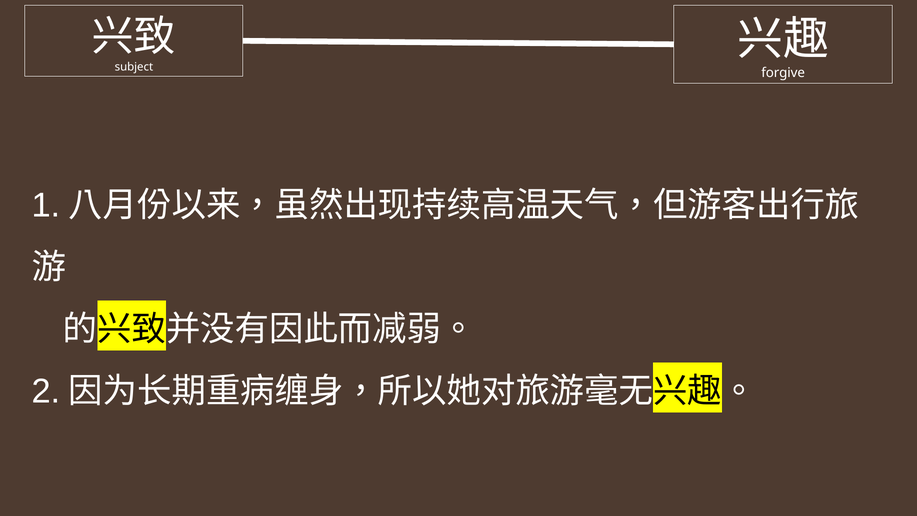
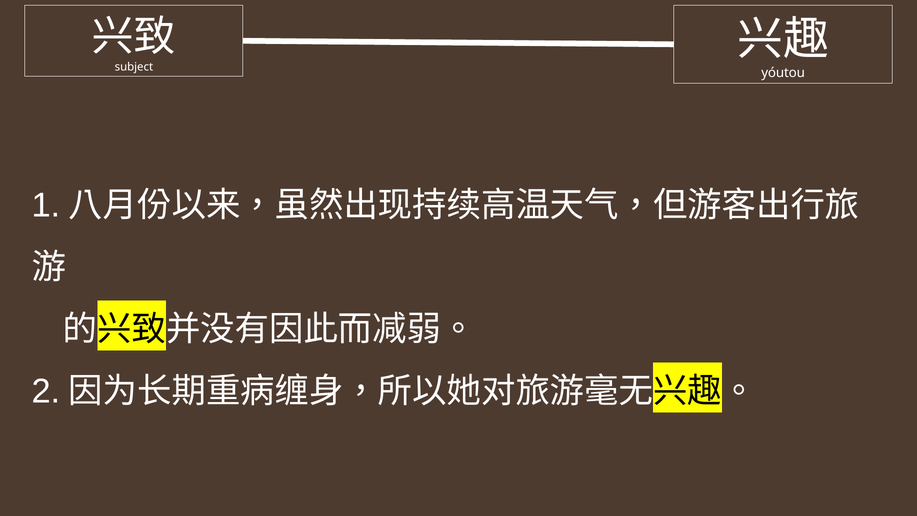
forgive: forgive -> yóutou
